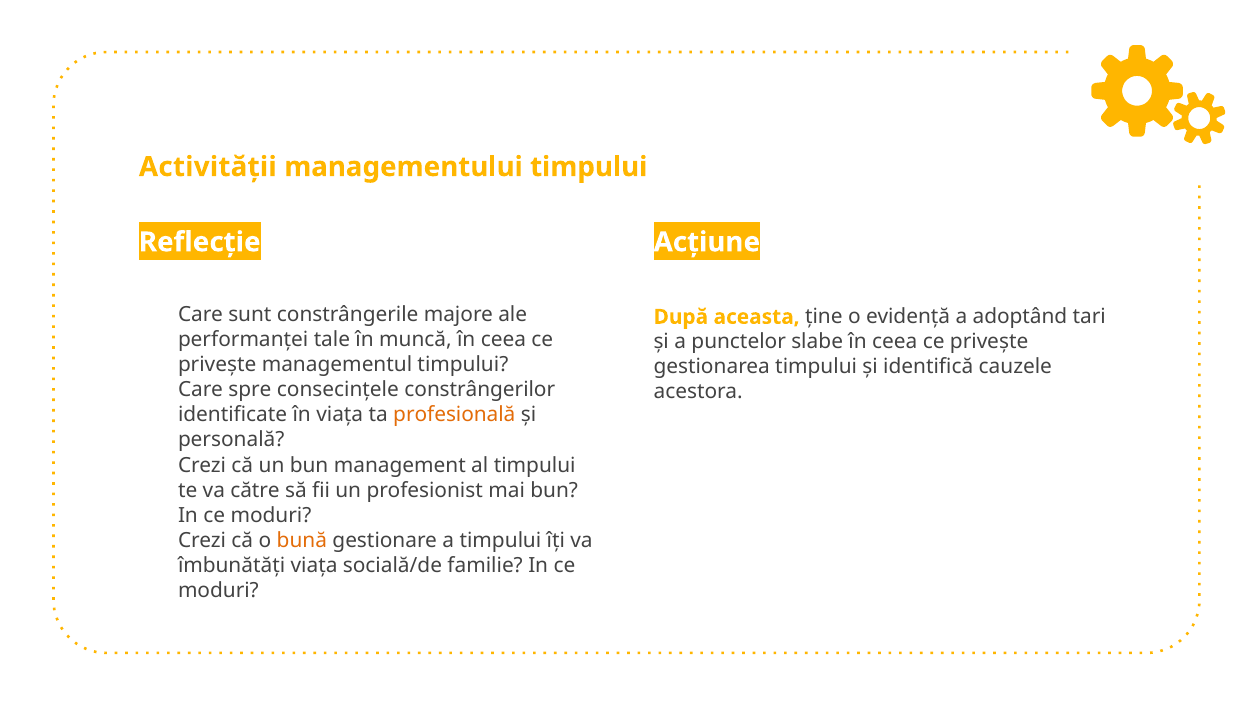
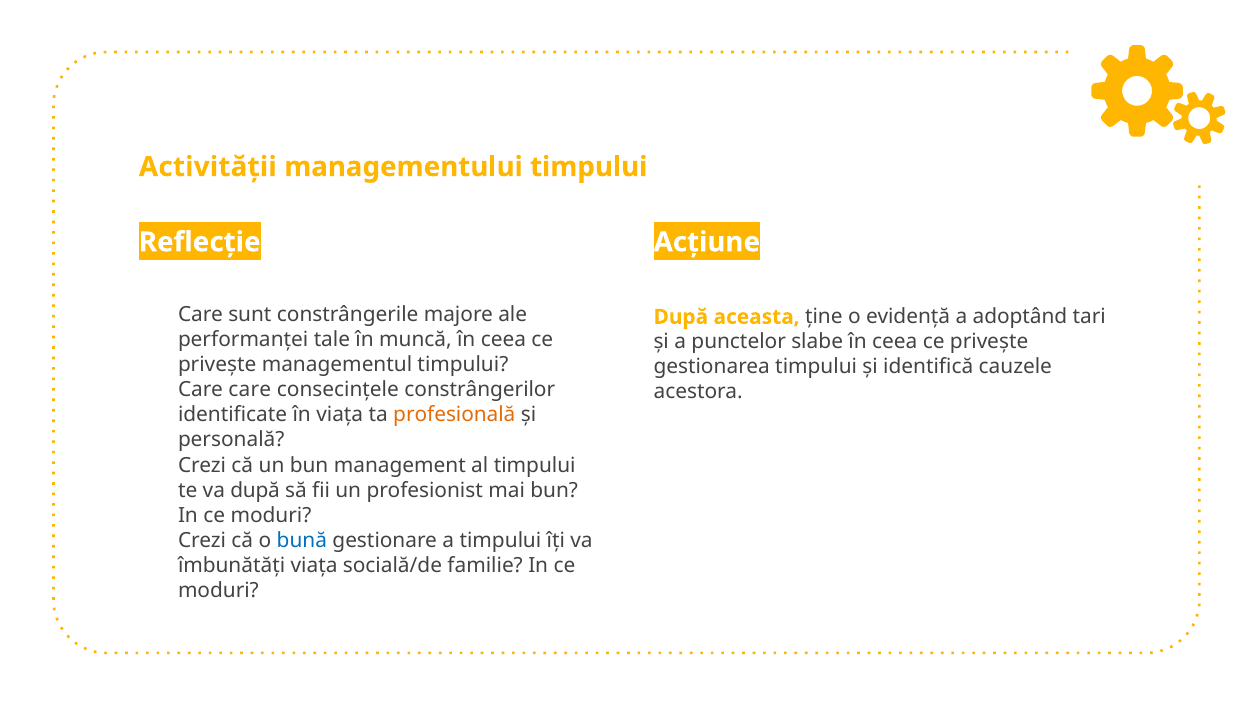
Care spre: spre -> care
va către: către -> după
bună colour: orange -> blue
